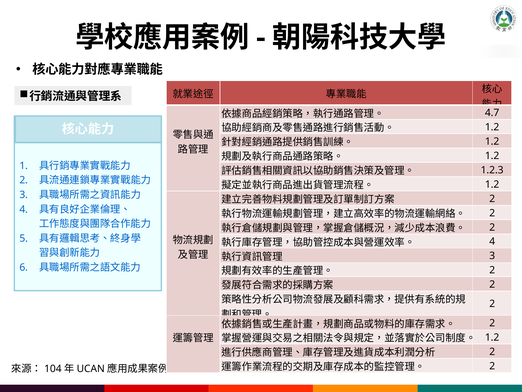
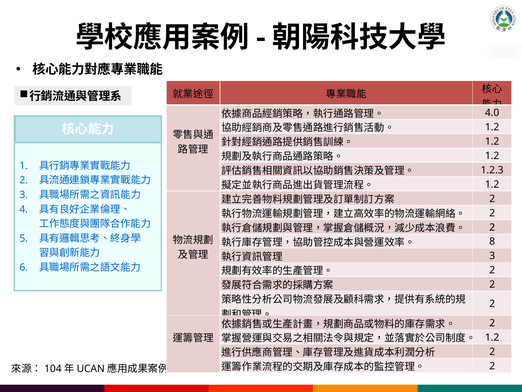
4.7: 4.7 -> 4.0
4 at (492, 241): 4 -> 8
